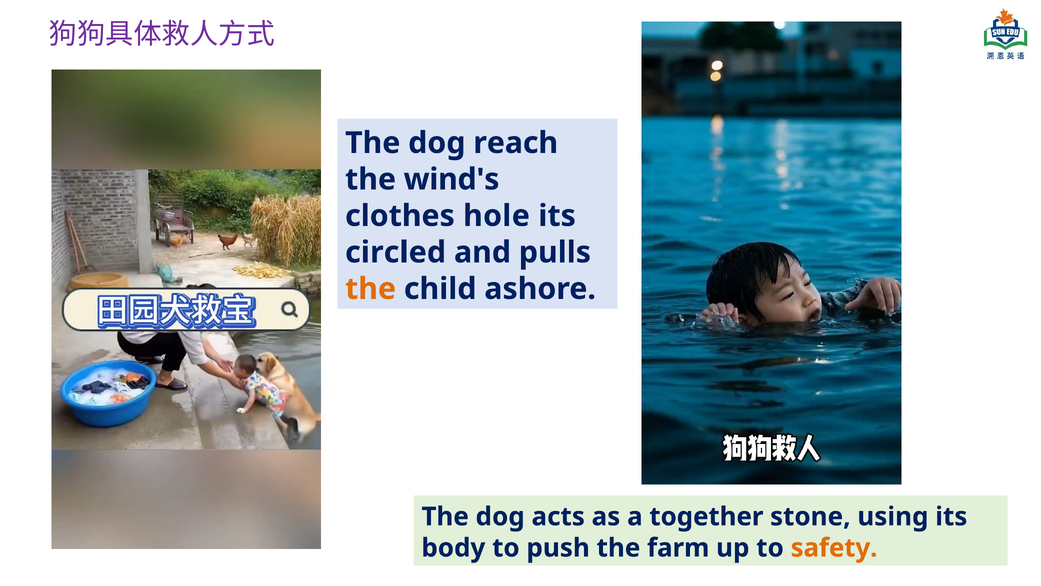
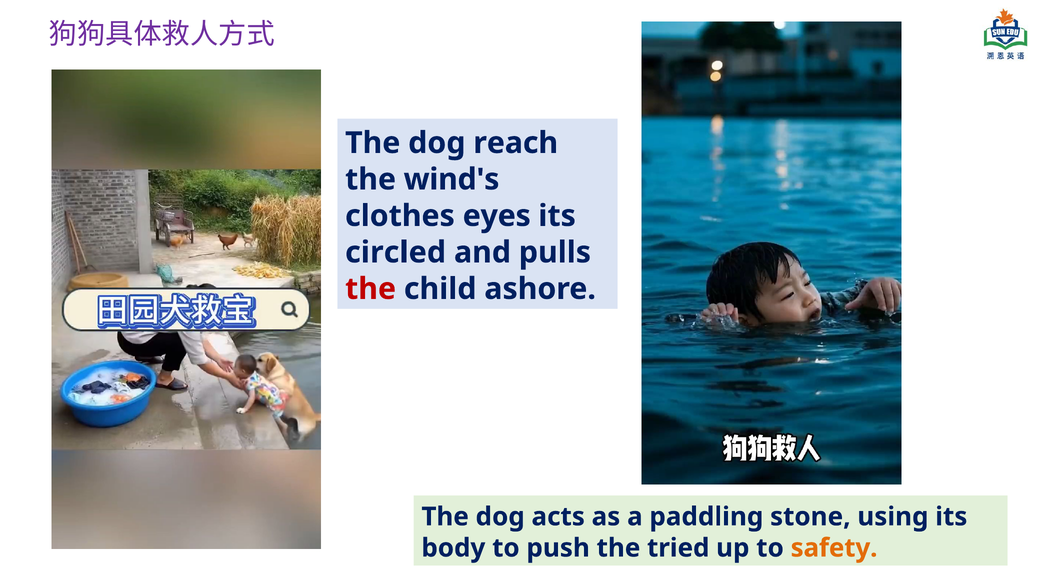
hole: hole -> eyes
the at (371, 289) colour: orange -> red
together: together -> paddling
farm: farm -> tried
